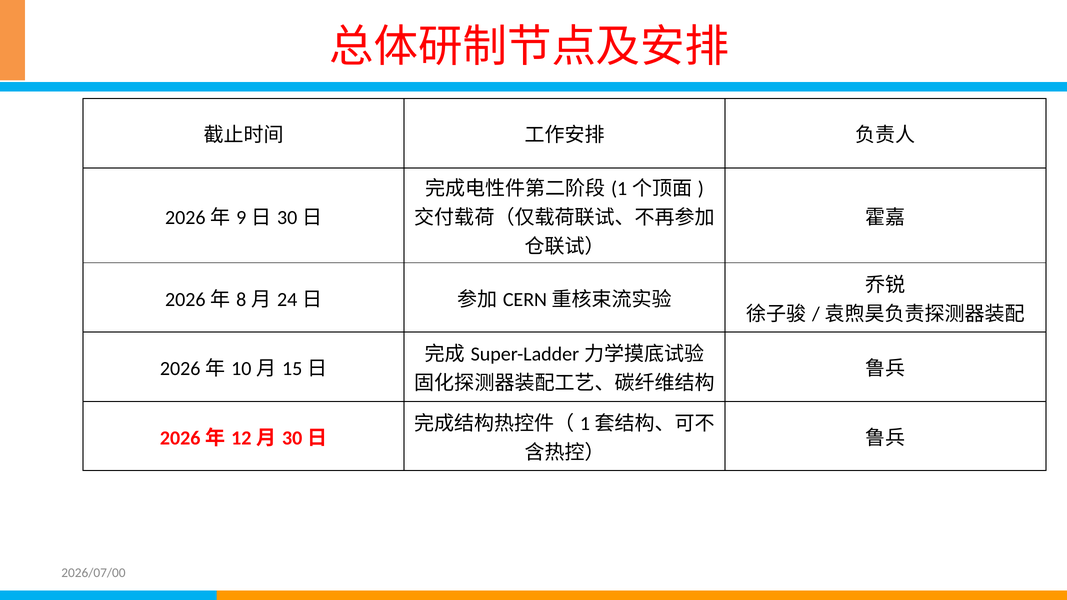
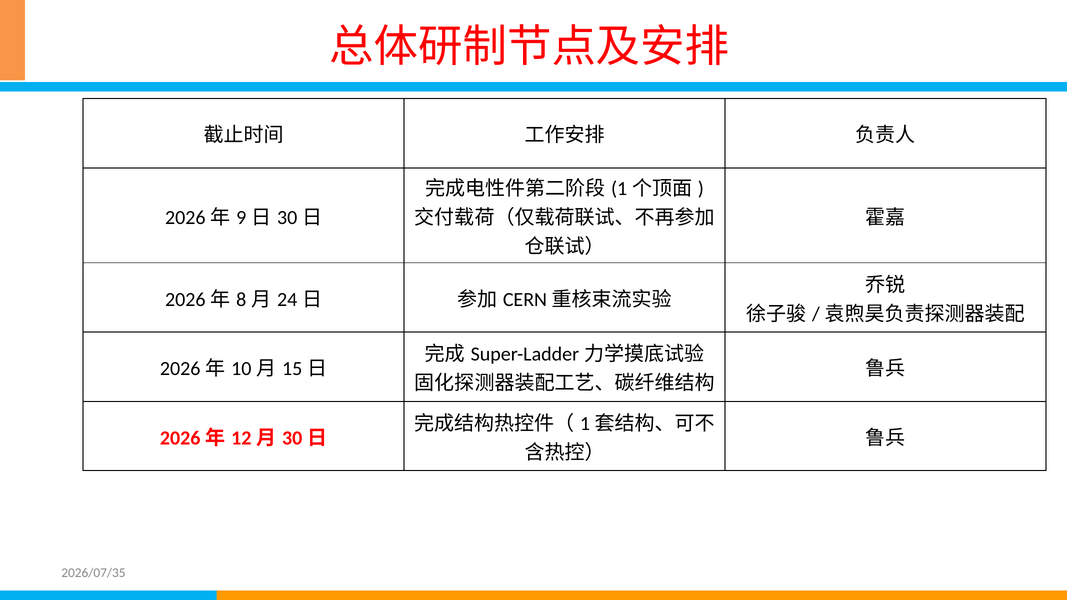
2026/07/00: 2026/07/00 -> 2026/07/35
